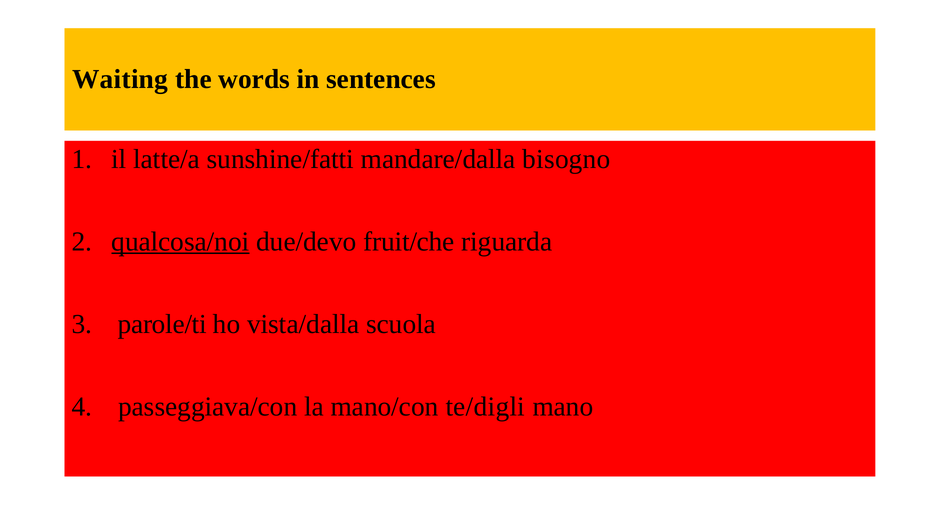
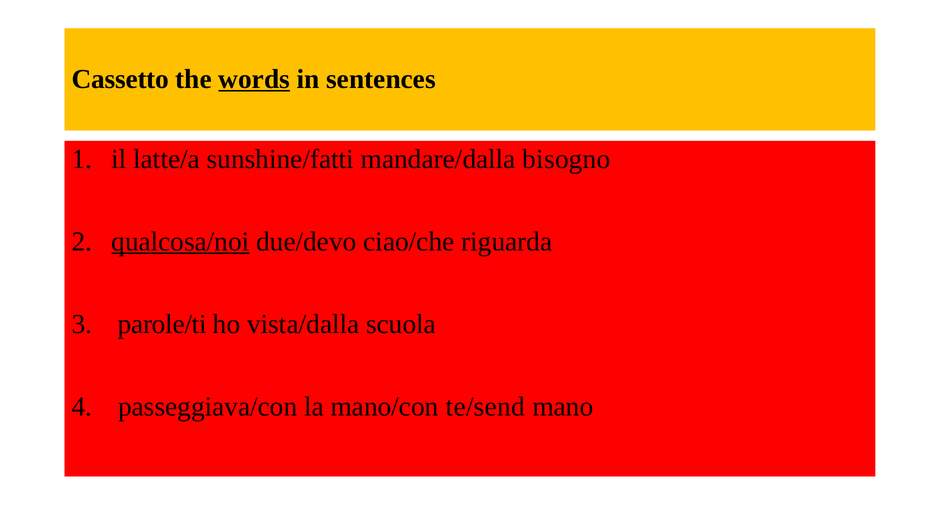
Waiting: Waiting -> Cassetto
words underline: none -> present
fruit/che: fruit/che -> ciao/che
te/digli: te/digli -> te/send
